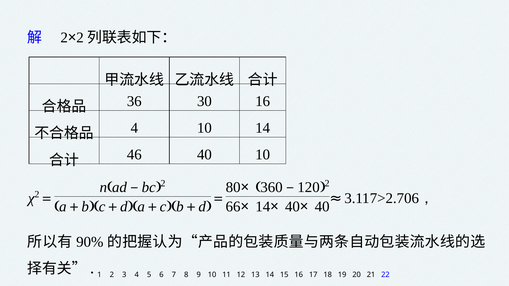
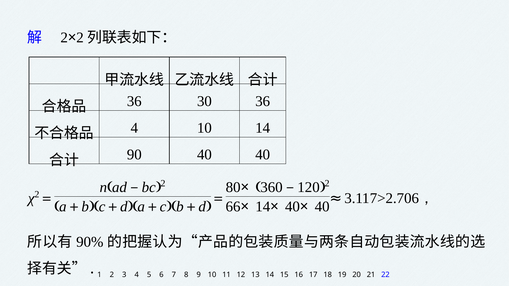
30 16: 16 -> 36
46: 46 -> 90
40 10: 10 -> 40
